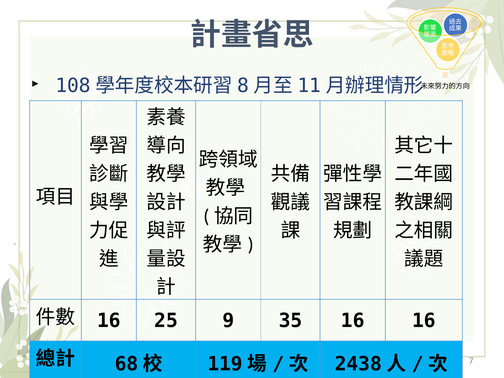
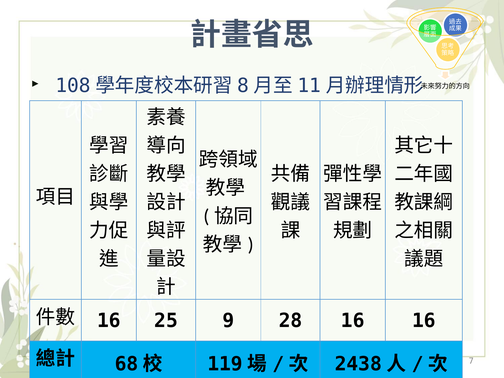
35: 35 -> 28
